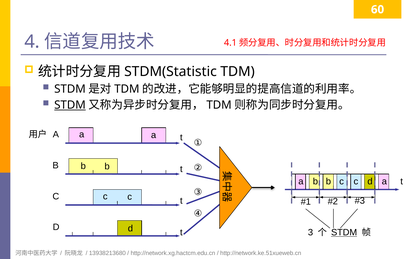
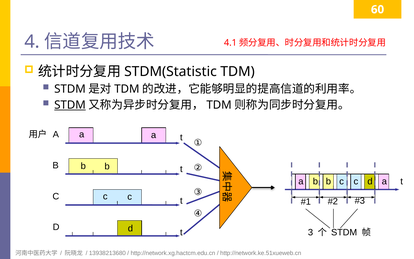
STDM at (344, 232) underline: present -> none
